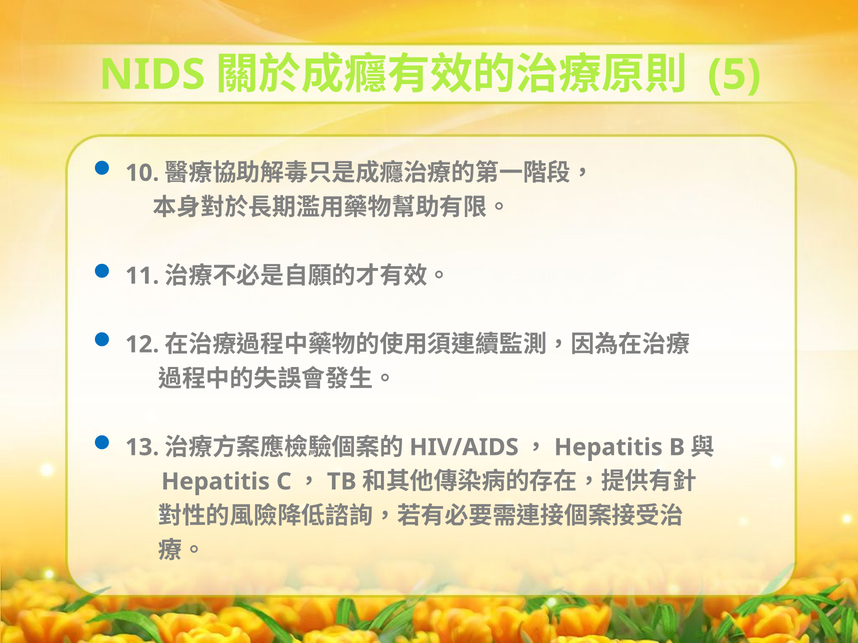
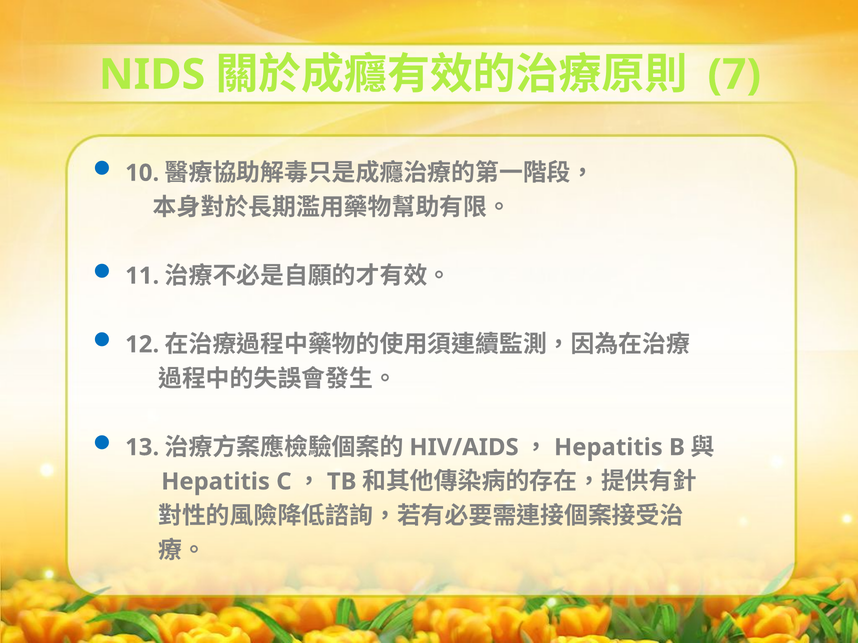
5: 5 -> 7
